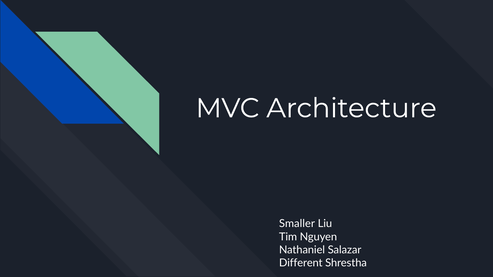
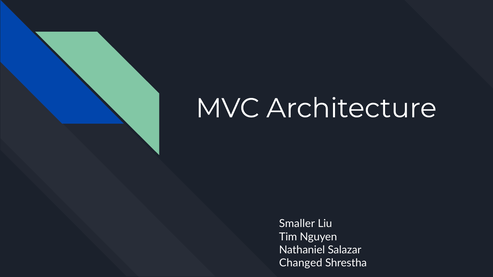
Different: Different -> Changed
